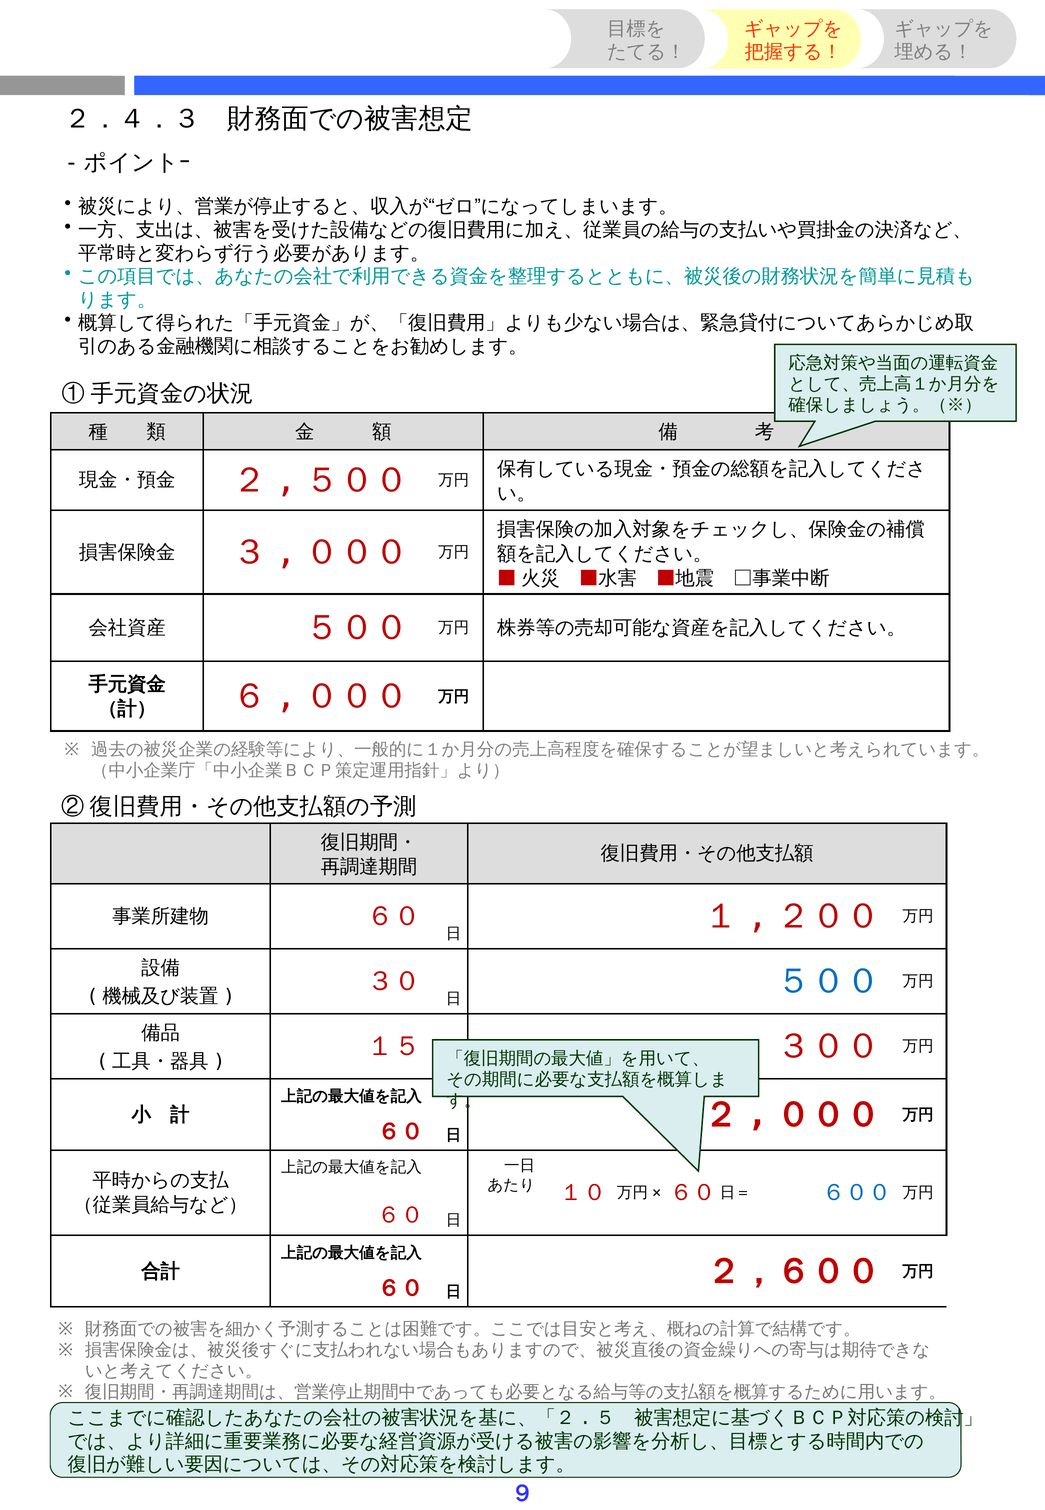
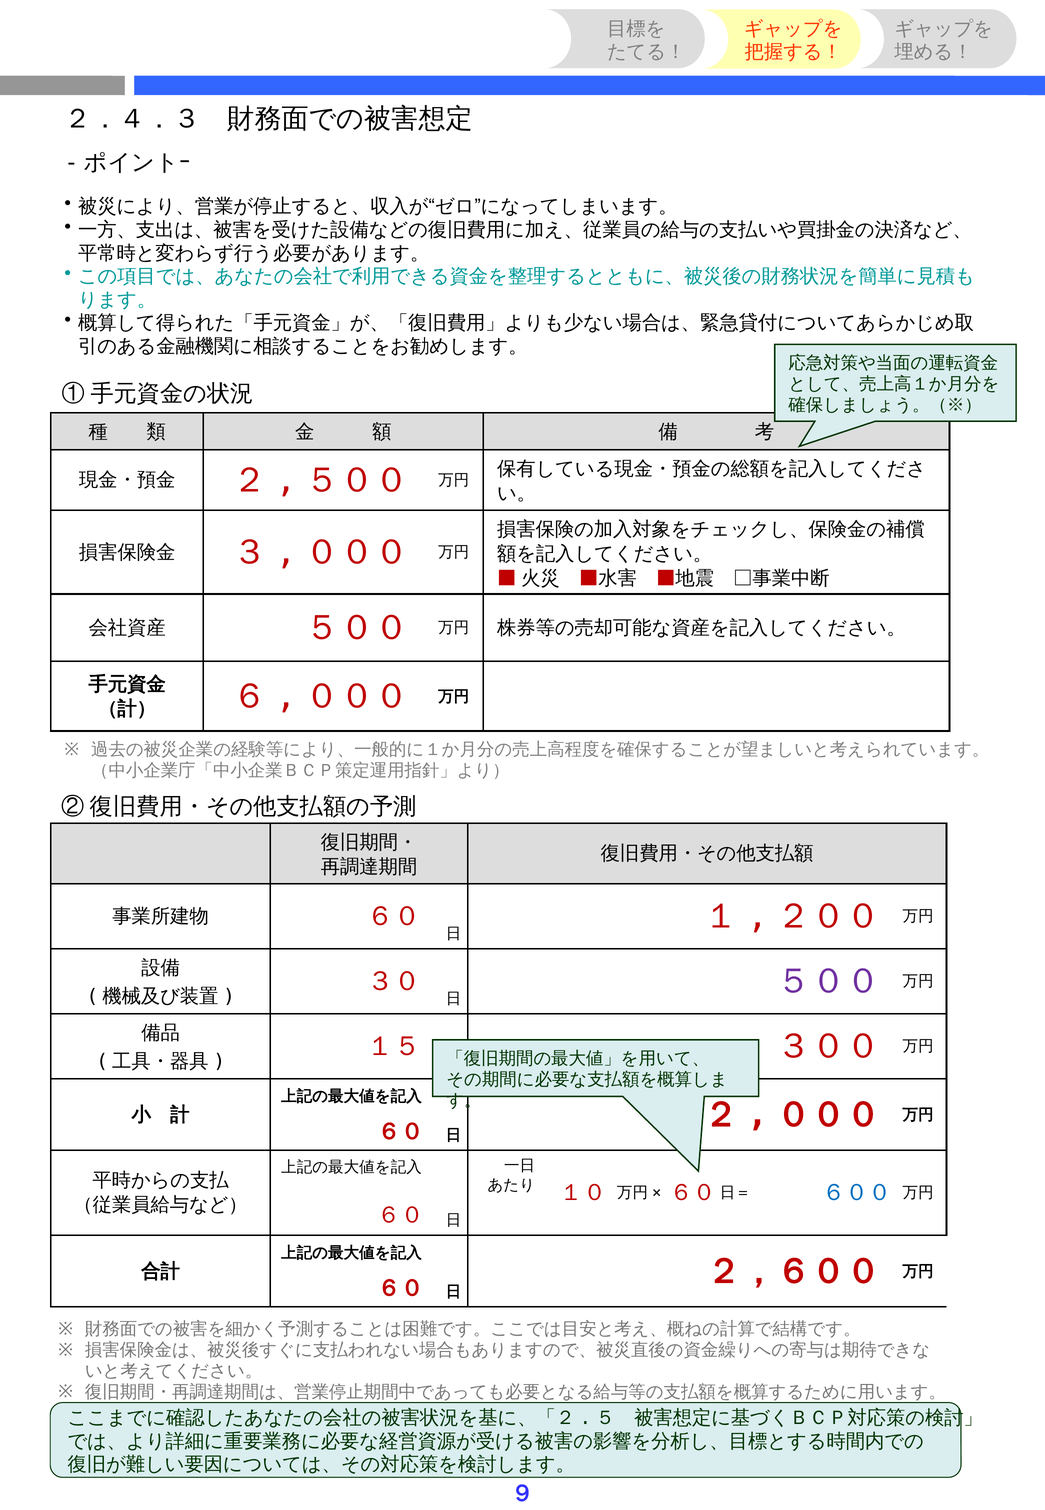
５００ at (828, 981) colour: blue -> purple
